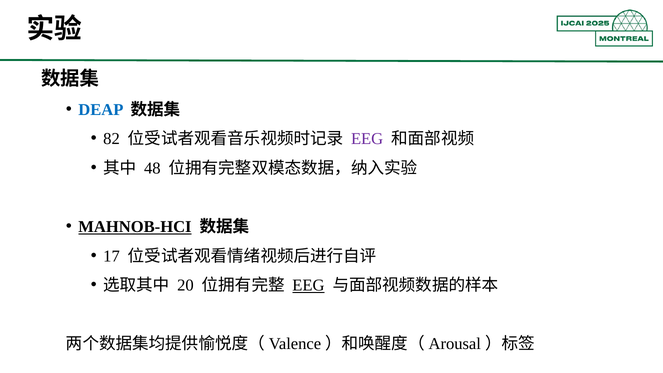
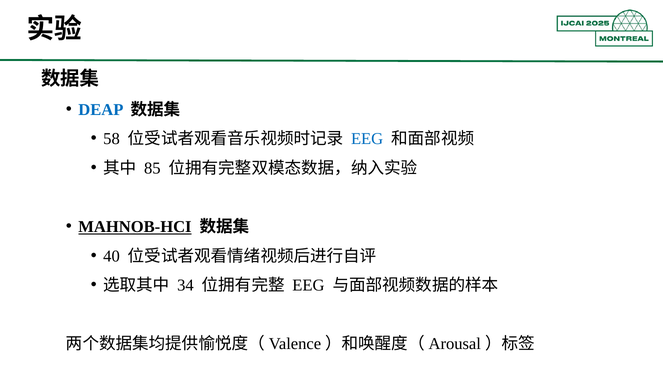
82: 82 -> 58
EEG at (367, 139) colour: purple -> blue
48: 48 -> 85
17: 17 -> 40
20: 20 -> 34
EEG at (308, 285) underline: present -> none
